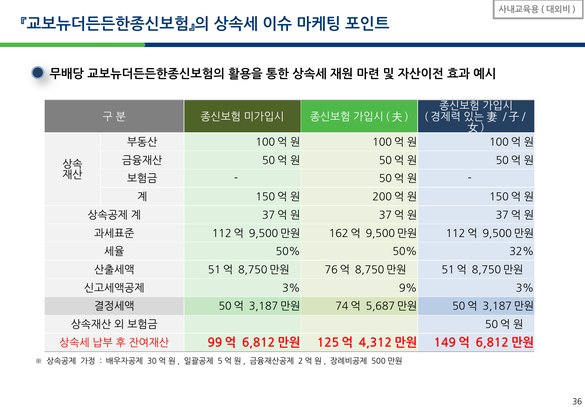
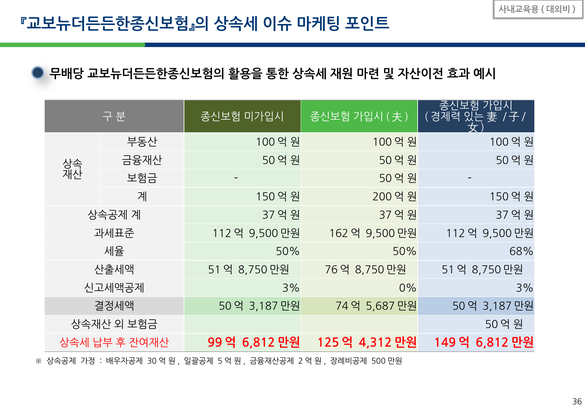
32%: 32% -> 68%
9%: 9% -> 0%
